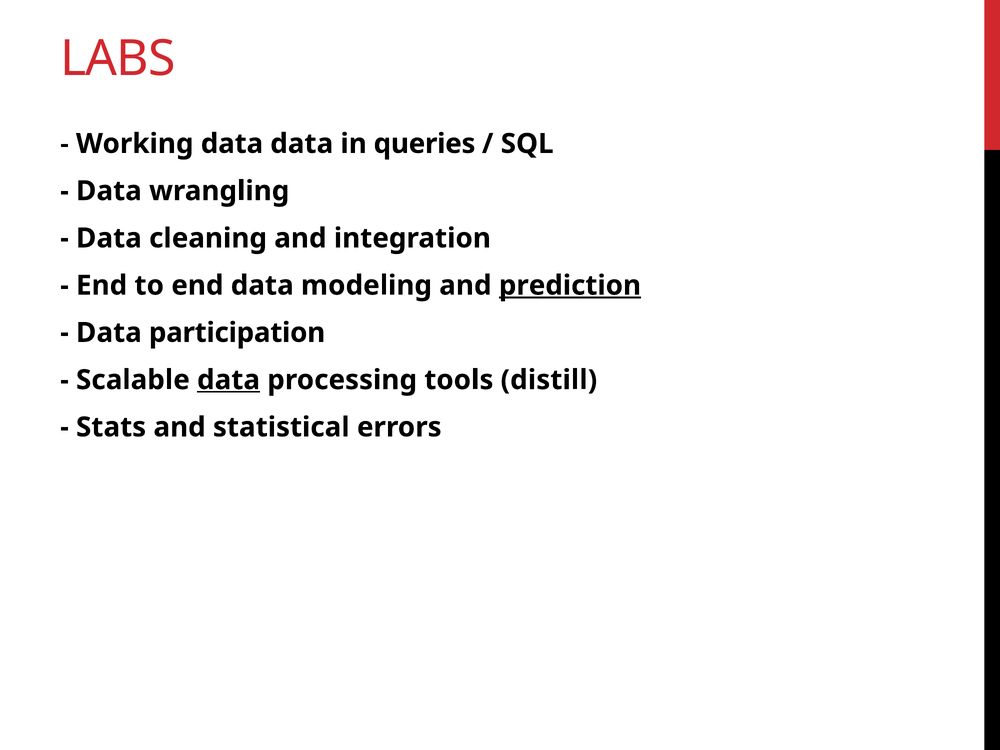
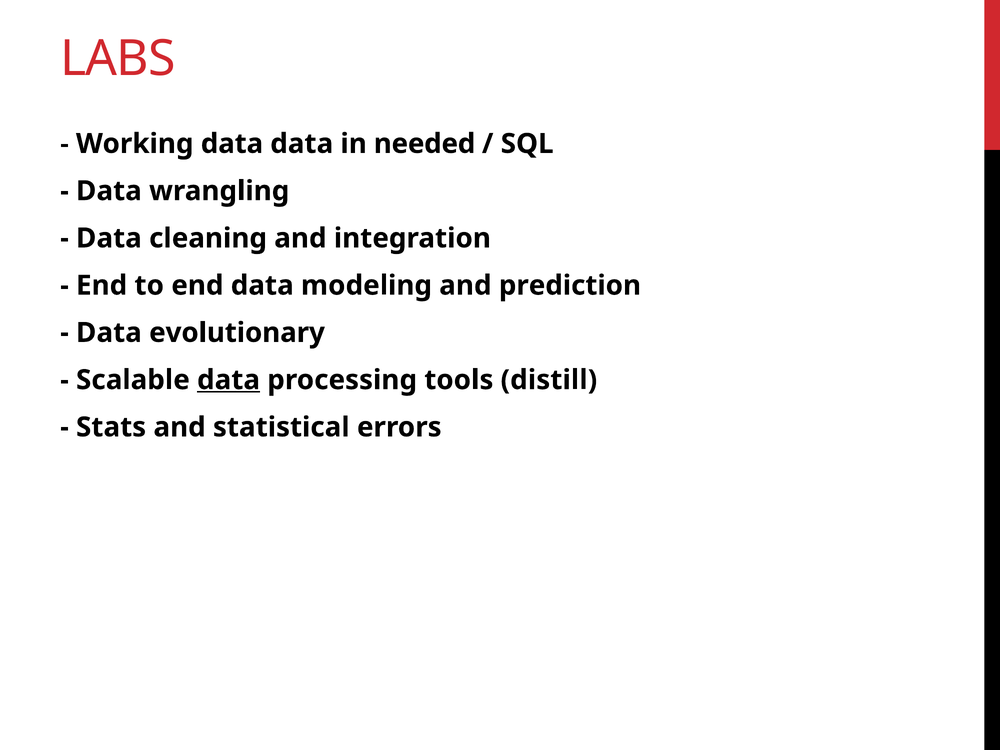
queries: queries -> needed
prediction underline: present -> none
participation: participation -> evolutionary
